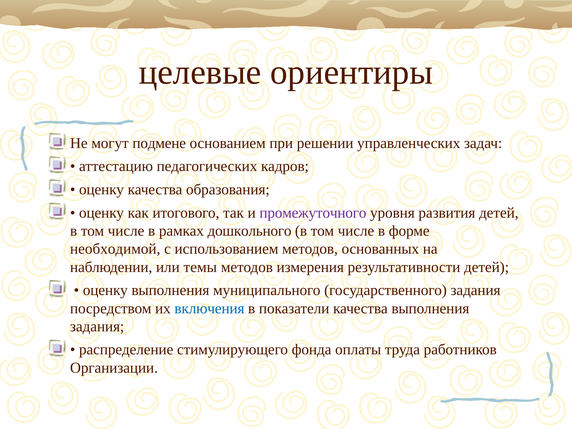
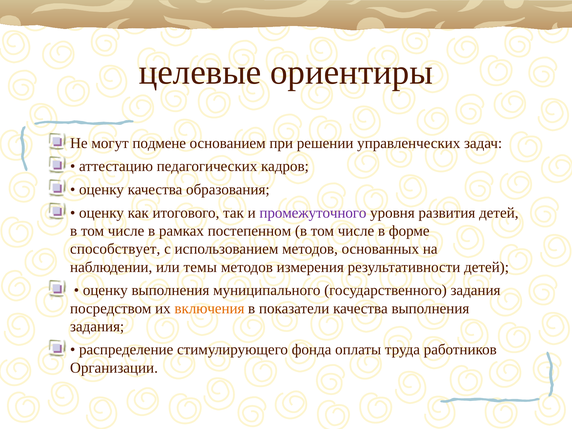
дошкольного: дошкольного -> постепенном
необходимой: необходимой -> способствует
включения colour: blue -> orange
